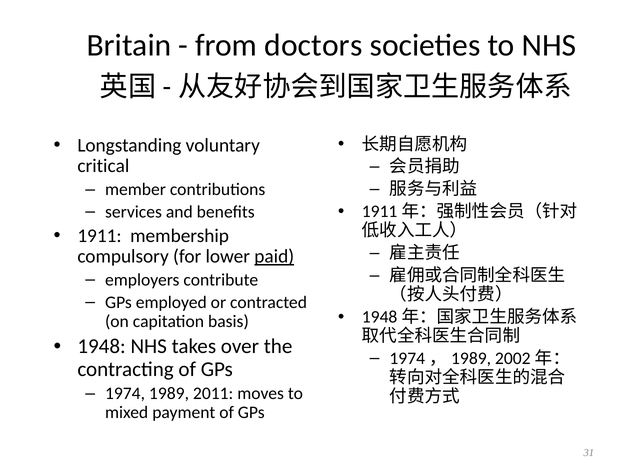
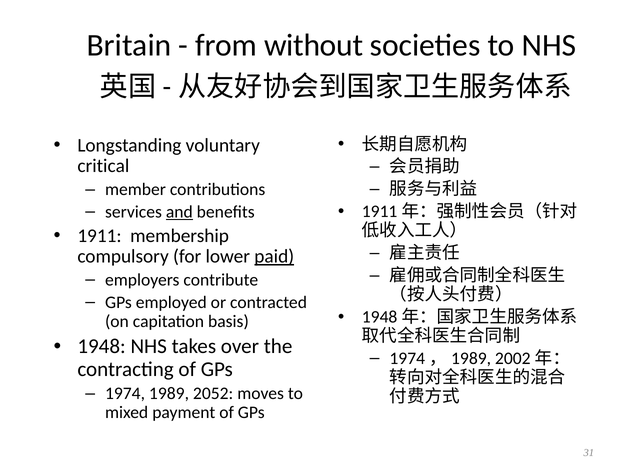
doctors: doctors -> without
and underline: none -> present
2011: 2011 -> 2052
